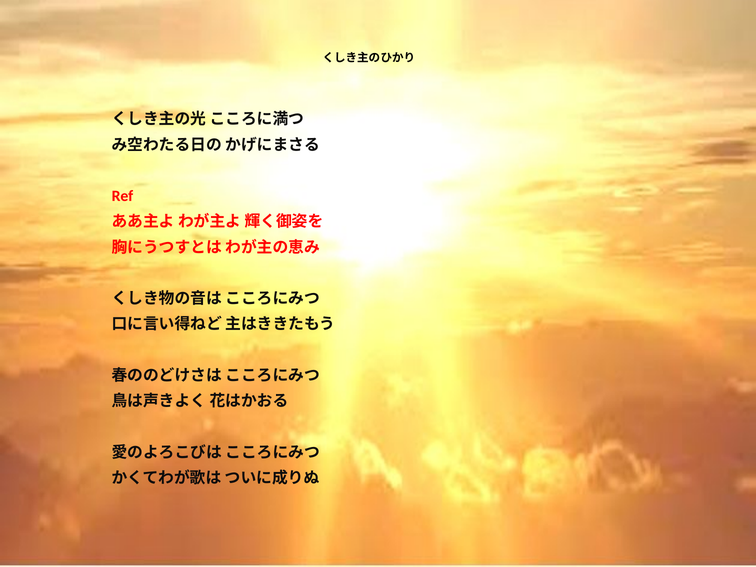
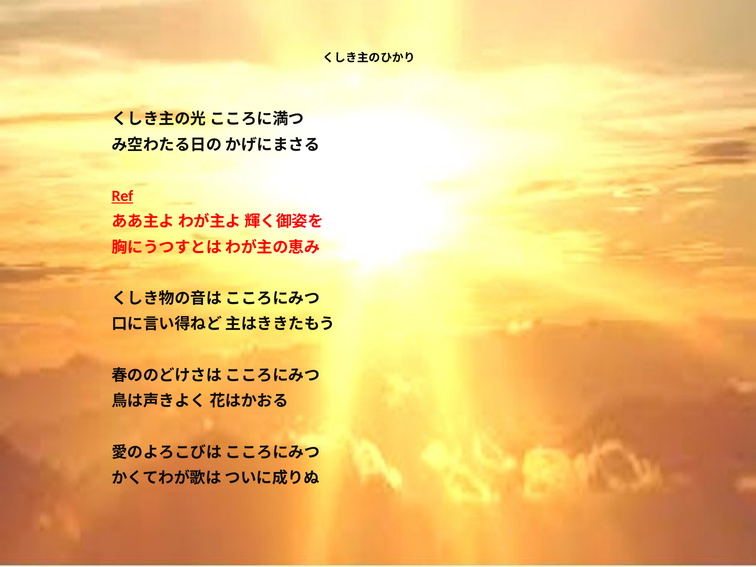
Ref underline: none -> present
